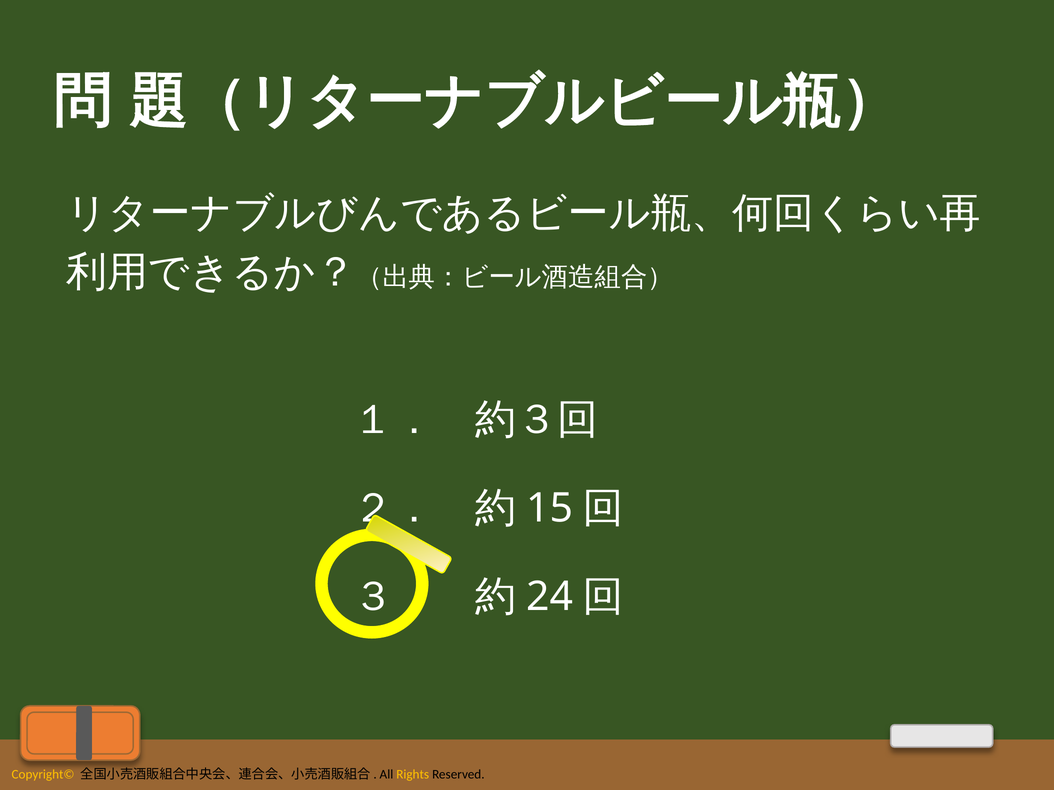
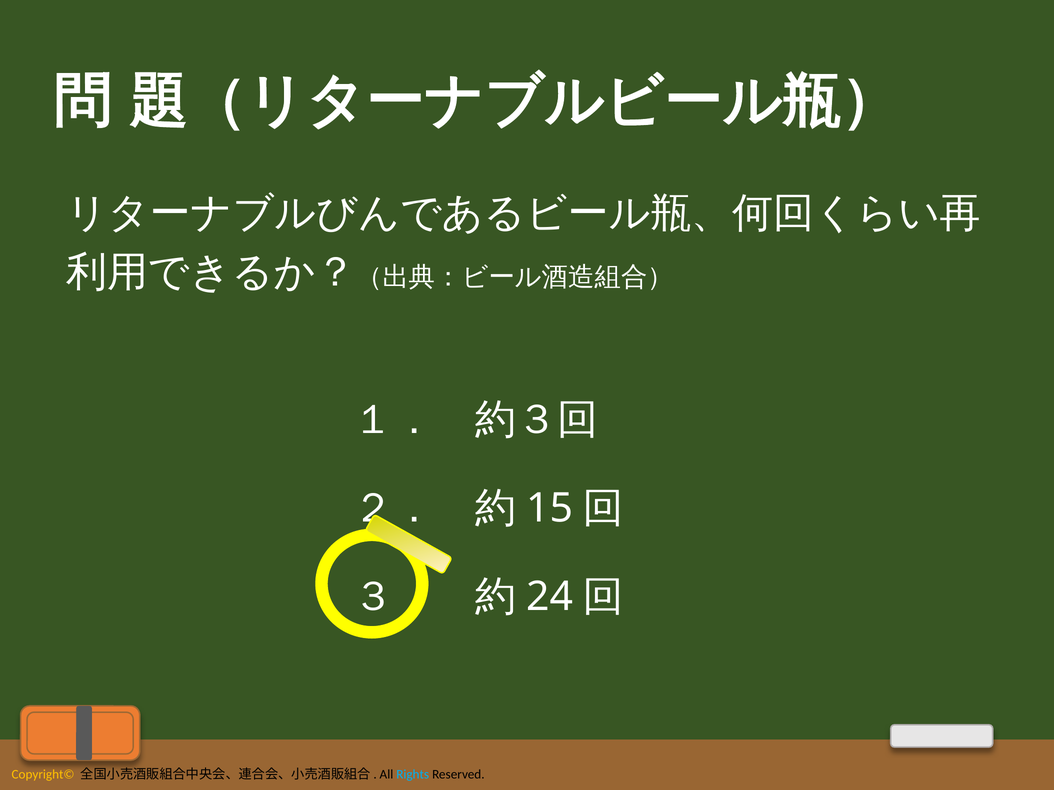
Rights colour: yellow -> light blue
